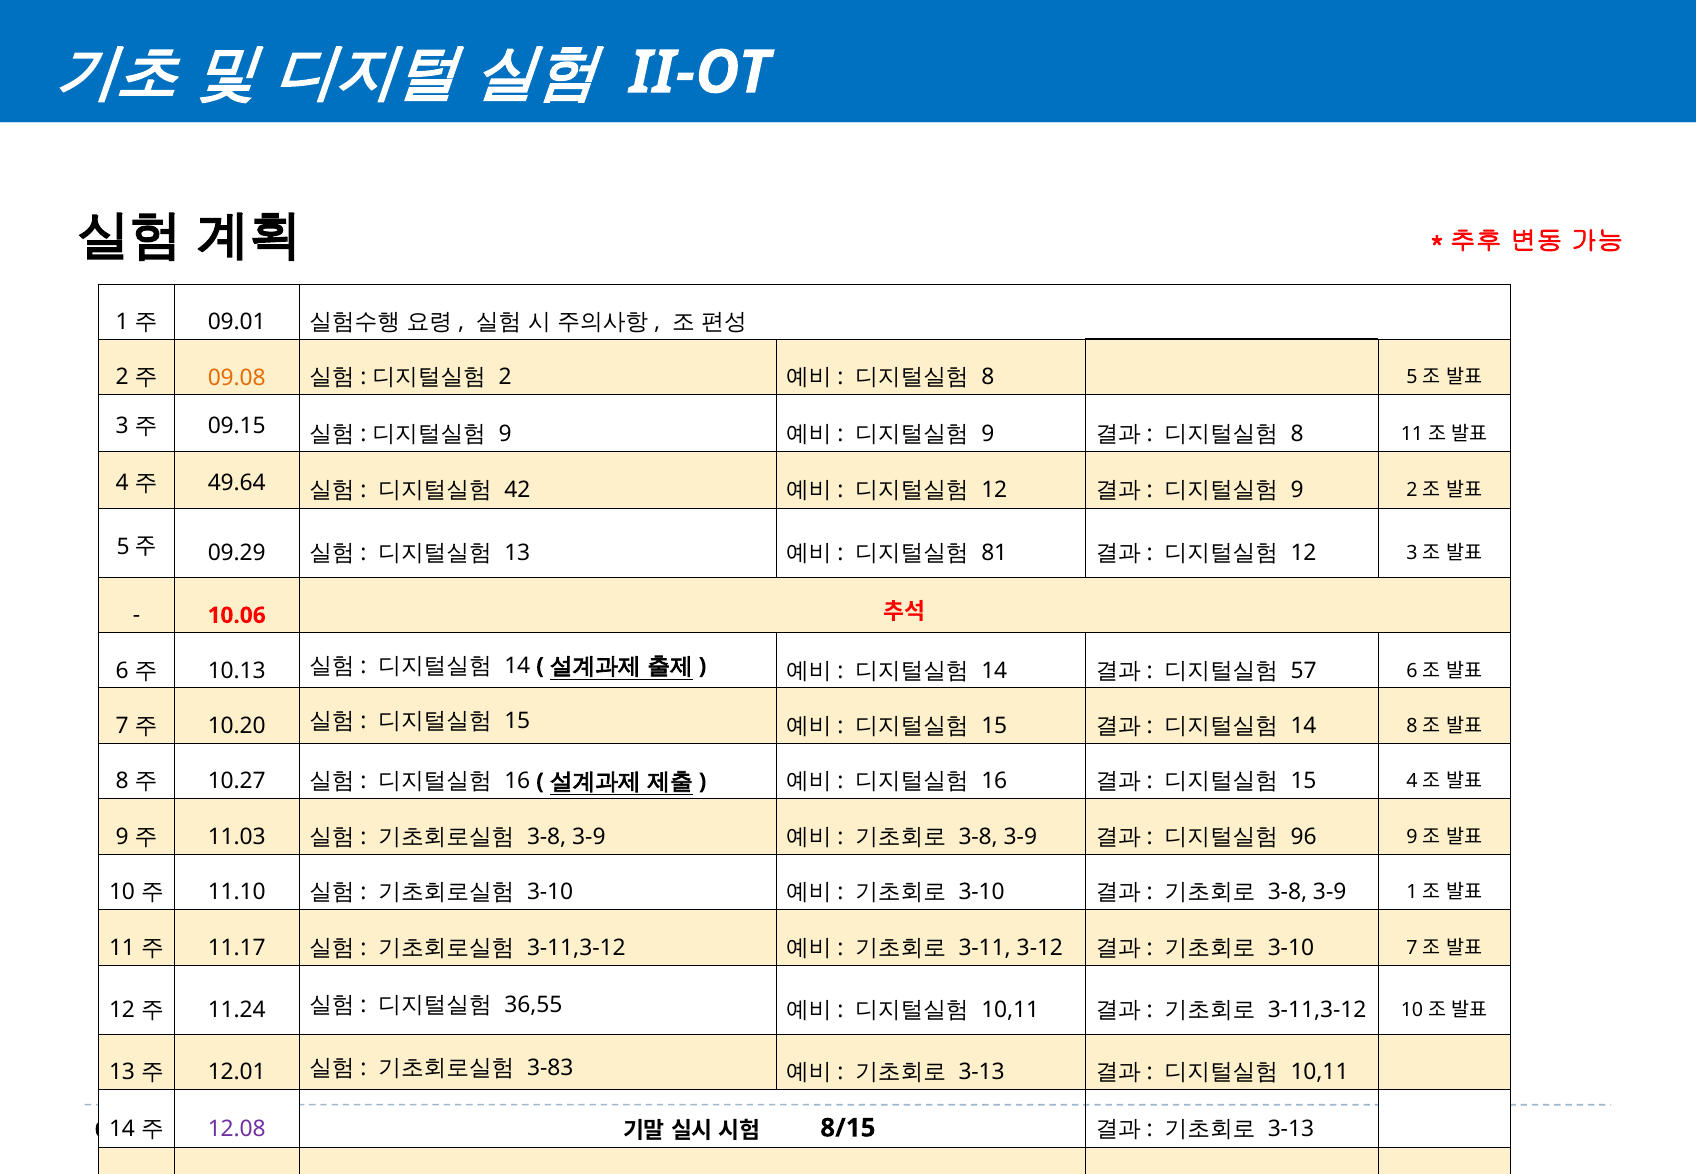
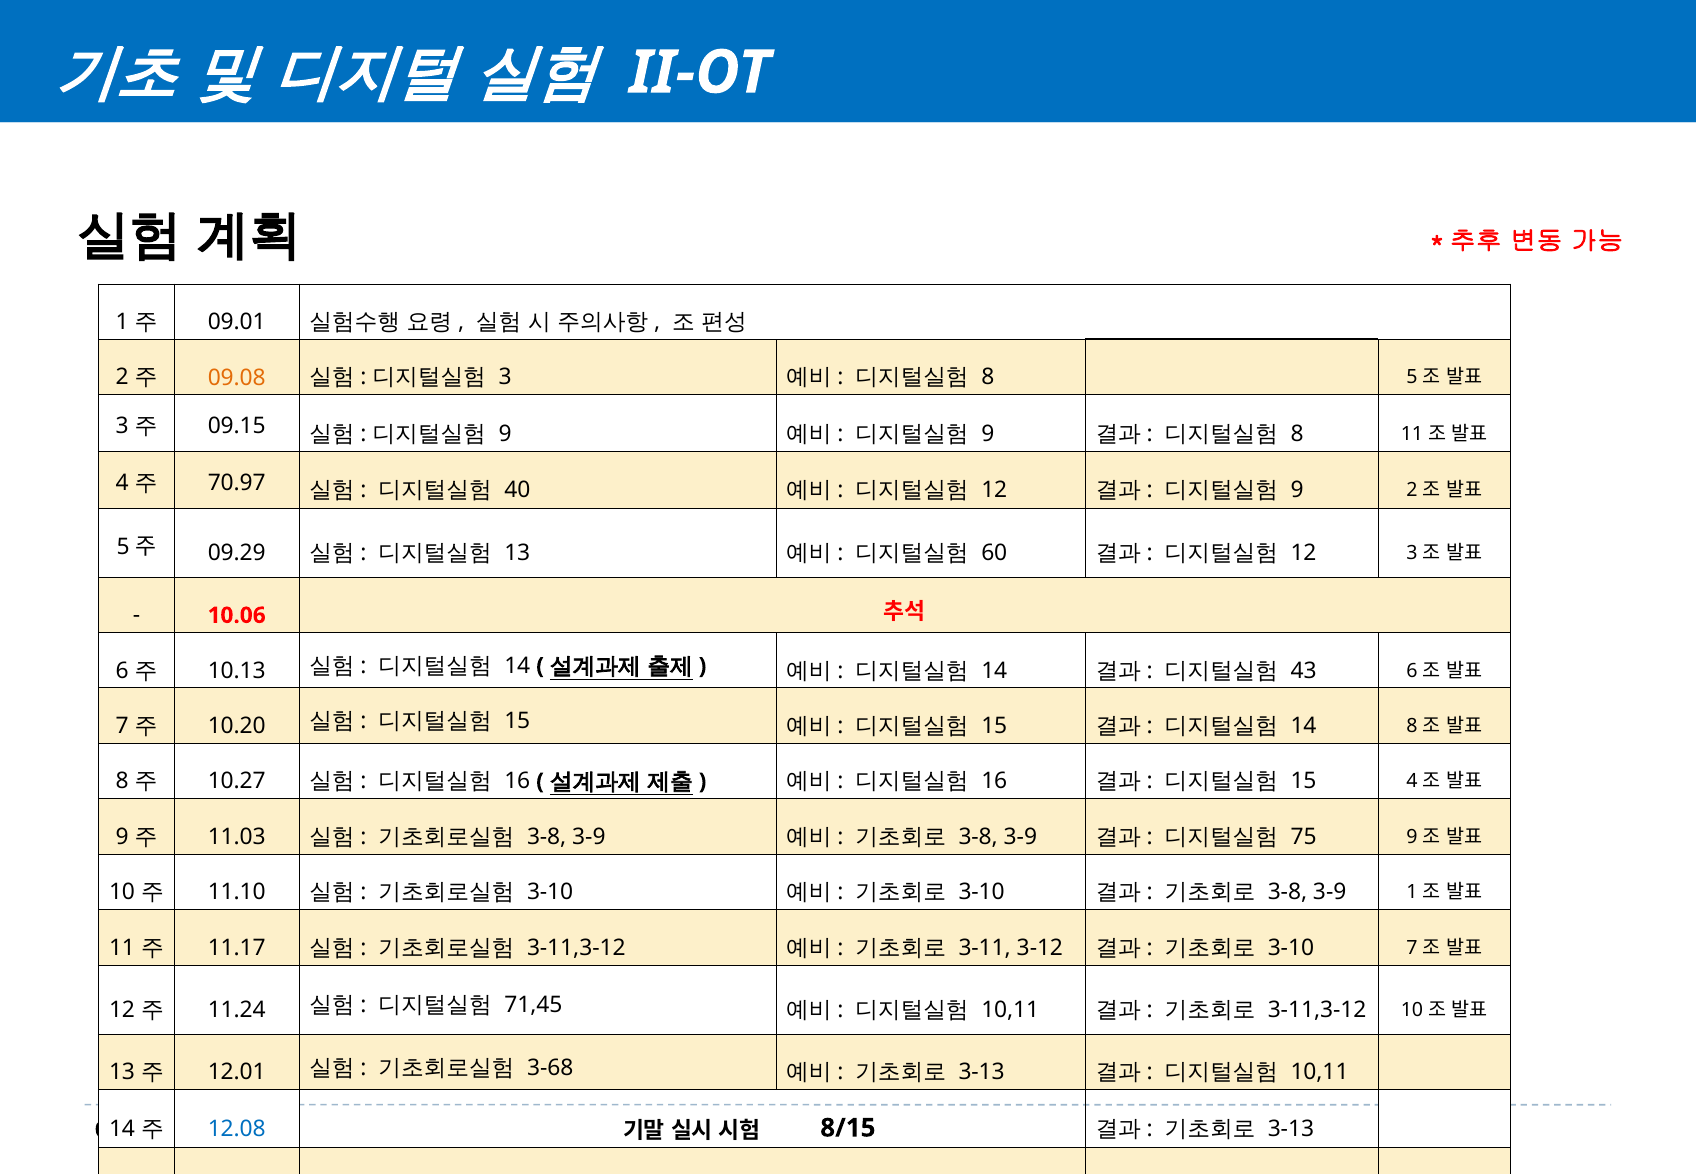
2 at (505, 378): 2 -> 3
49.64: 49.64 -> 70.97
42: 42 -> 40
81: 81 -> 60
57: 57 -> 43
96: 96 -> 75
36,55: 36,55 -> 71,45
3-83: 3-83 -> 3-68
12.08 colour: purple -> blue
